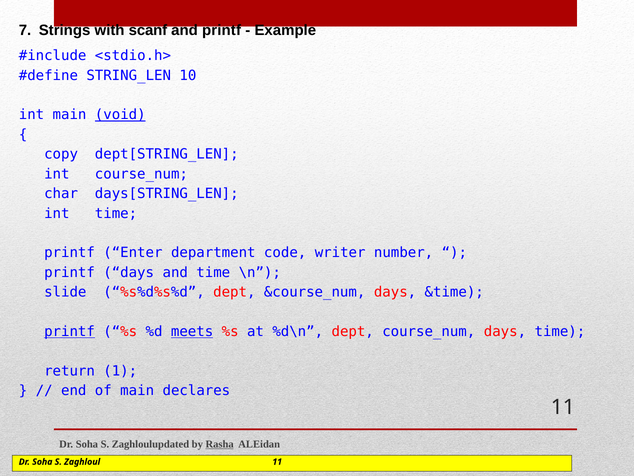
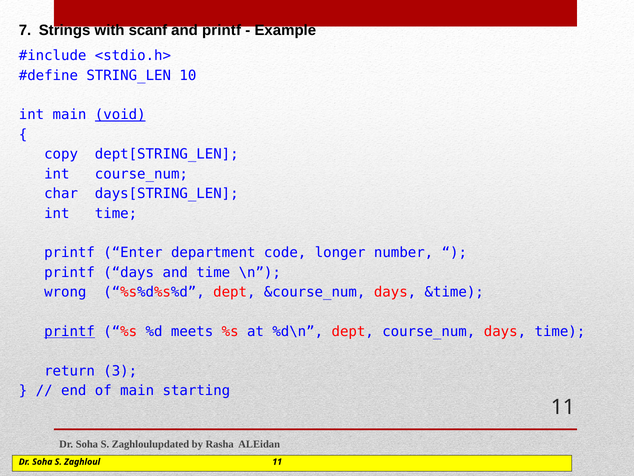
writer: writer -> longer
slide: slide -> wrong
meets underline: present -> none
1: 1 -> 3
declares: declares -> starting
Rasha underline: present -> none
